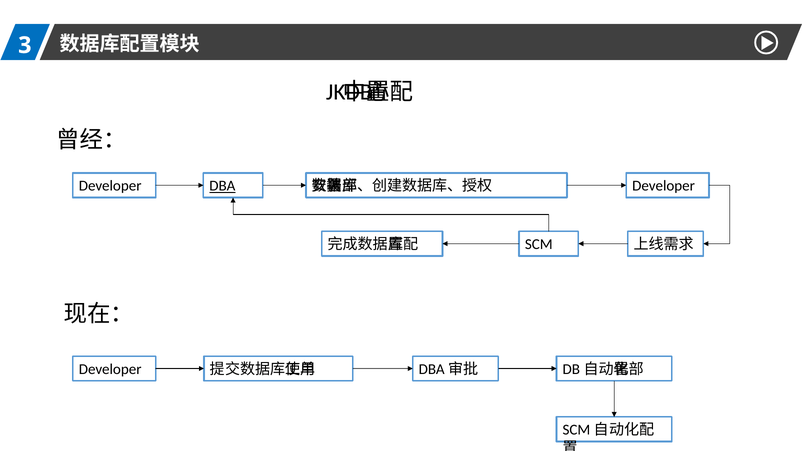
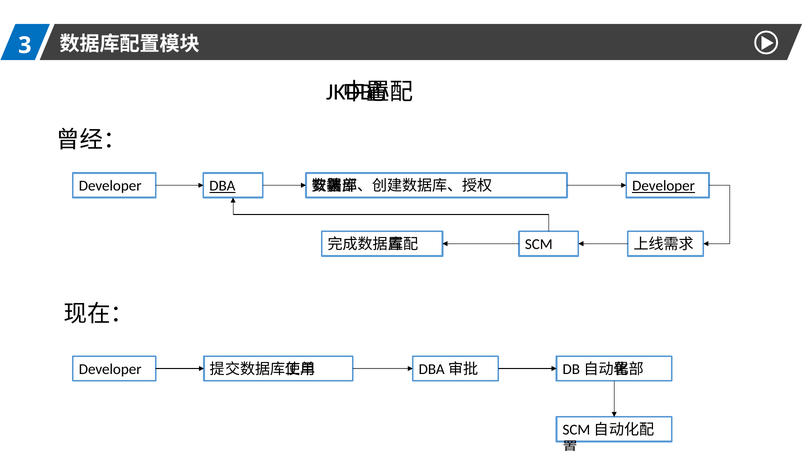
Developer at (664, 186) underline: none -> present
